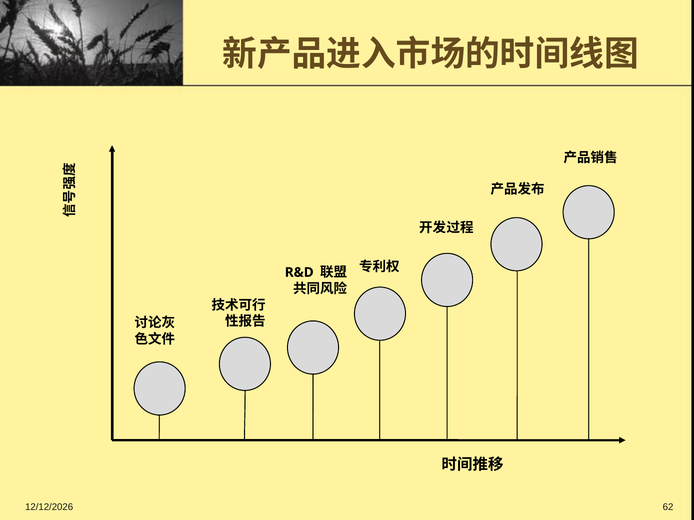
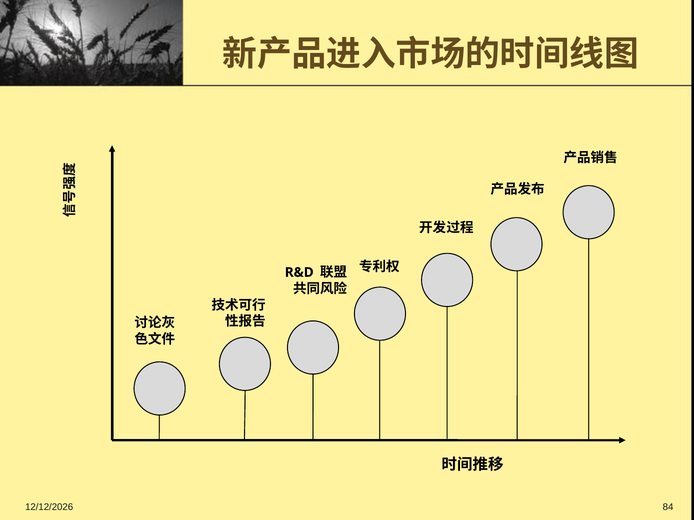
62: 62 -> 84
